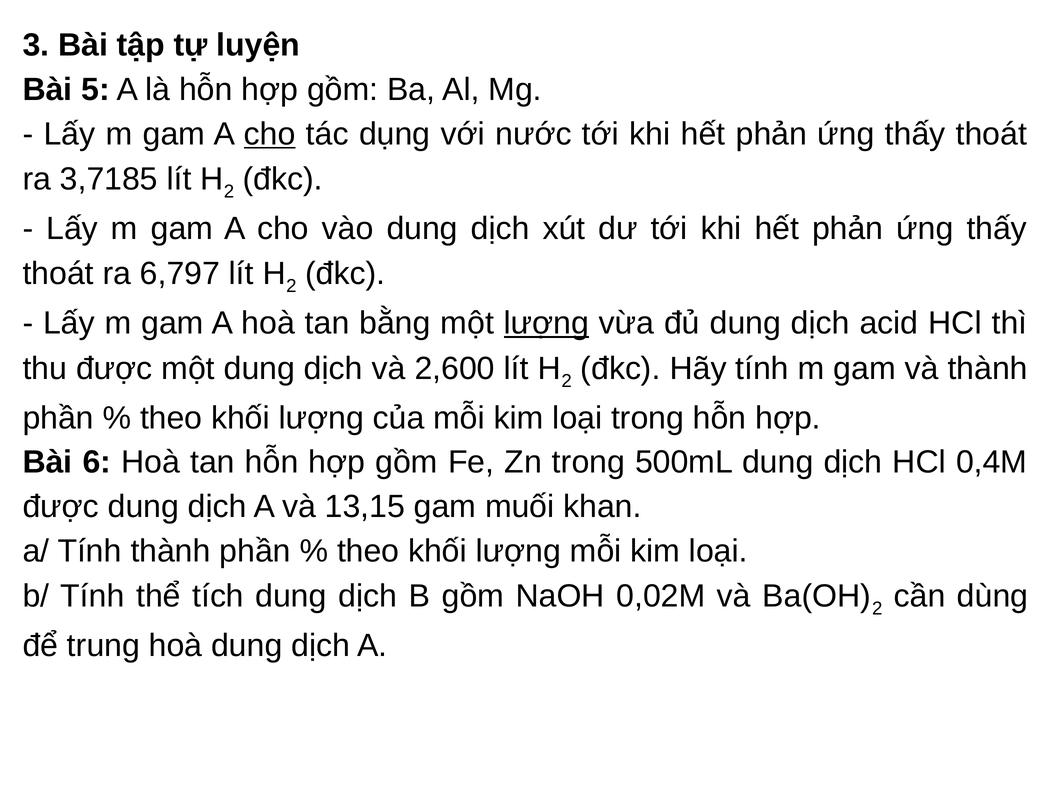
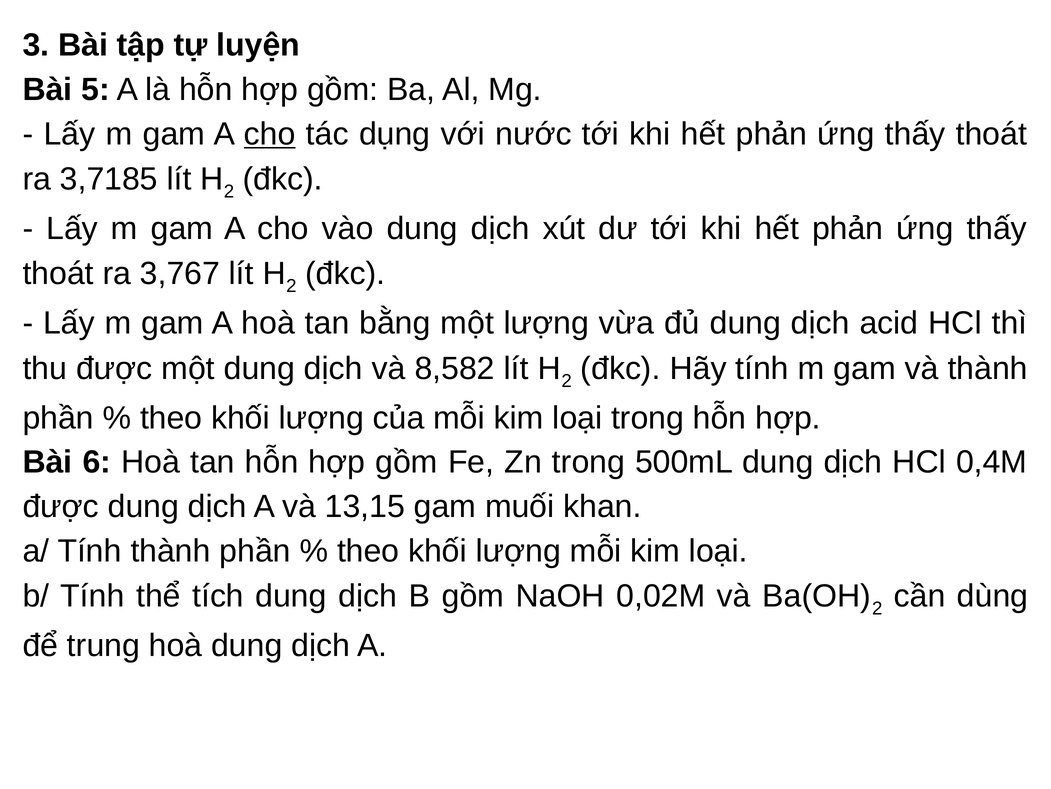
6,797: 6,797 -> 3,767
lượng at (546, 323) underline: present -> none
2,600: 2,600 -> 8,582
